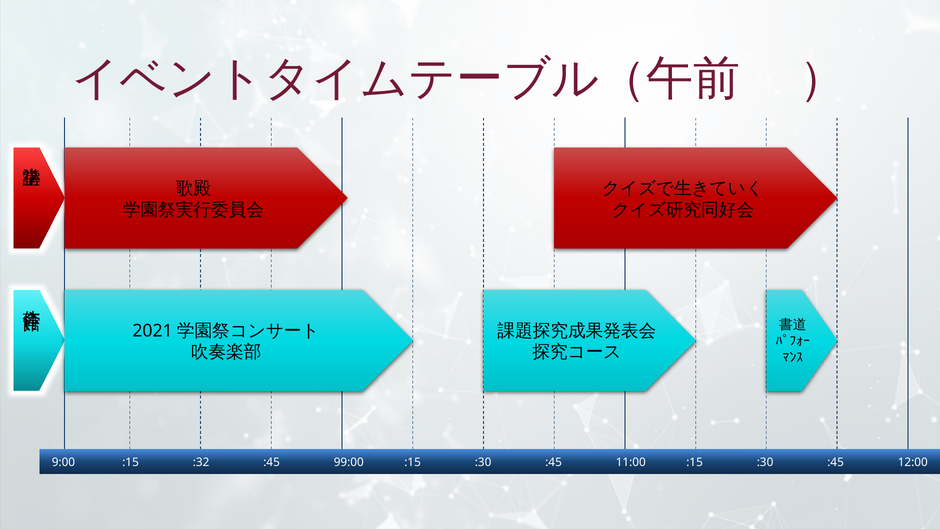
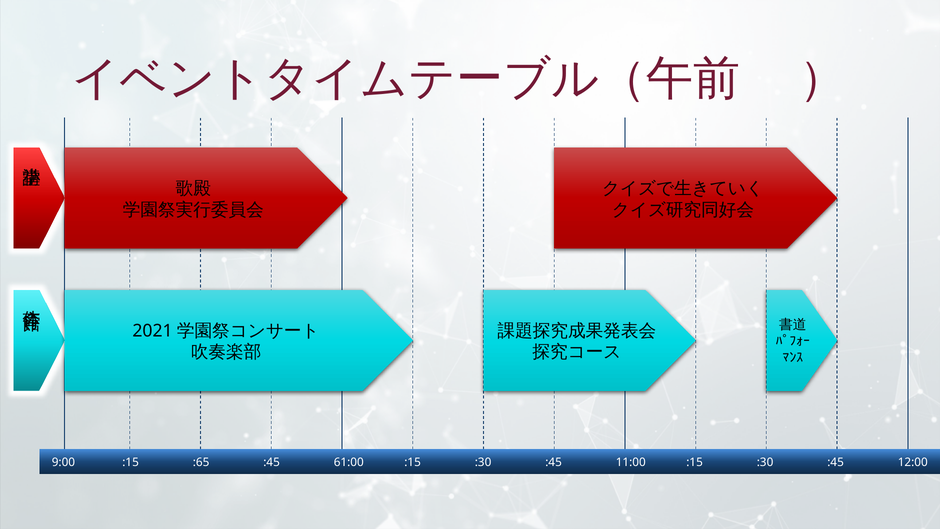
:32: :32 -> :65
99:00: 99:00 -> 61:00
